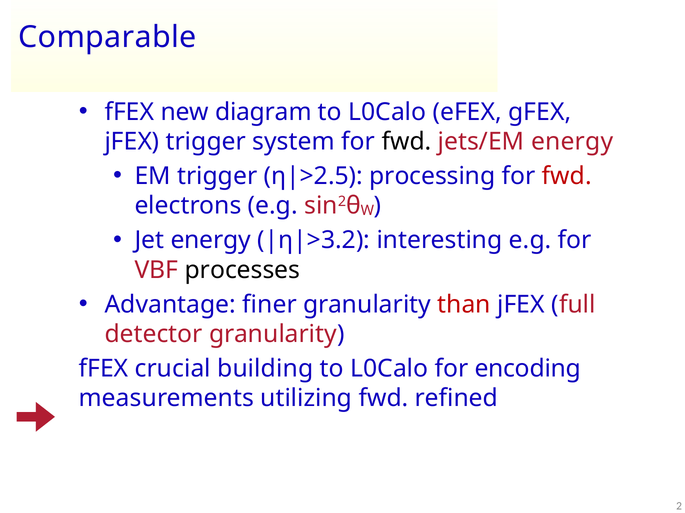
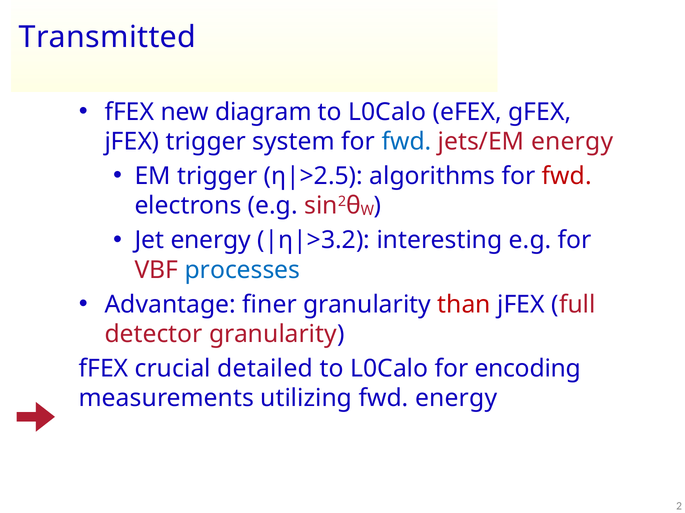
Comparable: Comparable -> Transmitted
fwd at (407, 142) colour: black -> blue
processing: processing -> algorithms
processes colour: black -> blue
building: building -> detailed
fwd refined: refined -> energy
